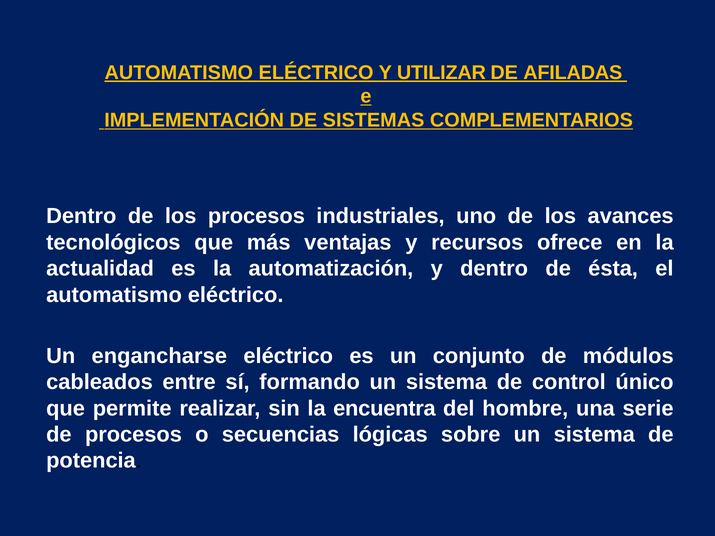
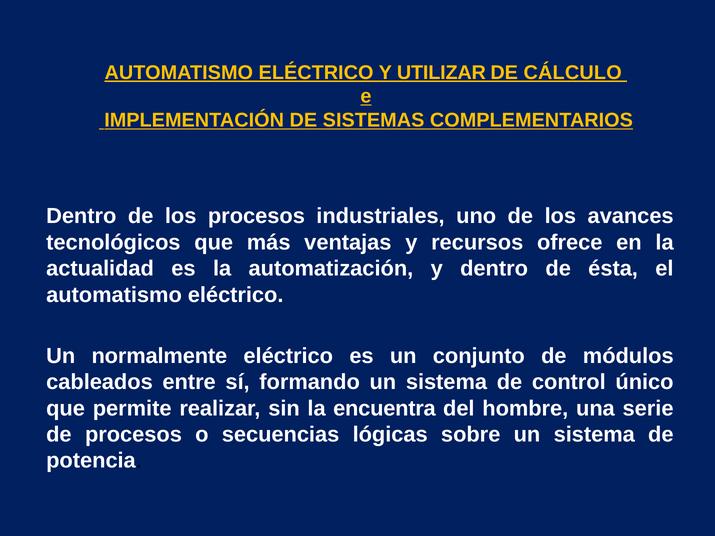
AFILADAS: AFILADAS -> CÁLCULO
engancharse: engancharse -> normalmente
